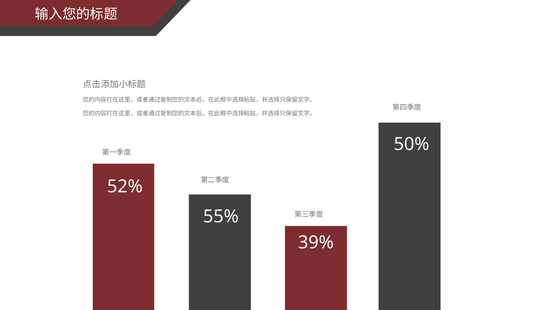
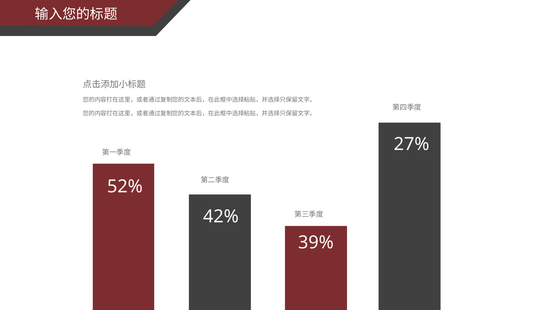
50%: 50% -> 27%
55%: 55% -> 42%
